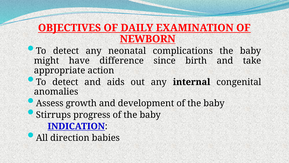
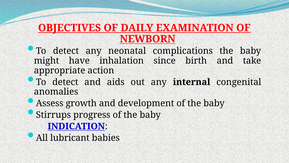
difference: difference -> inhalation
direction: direction -> lubricant
